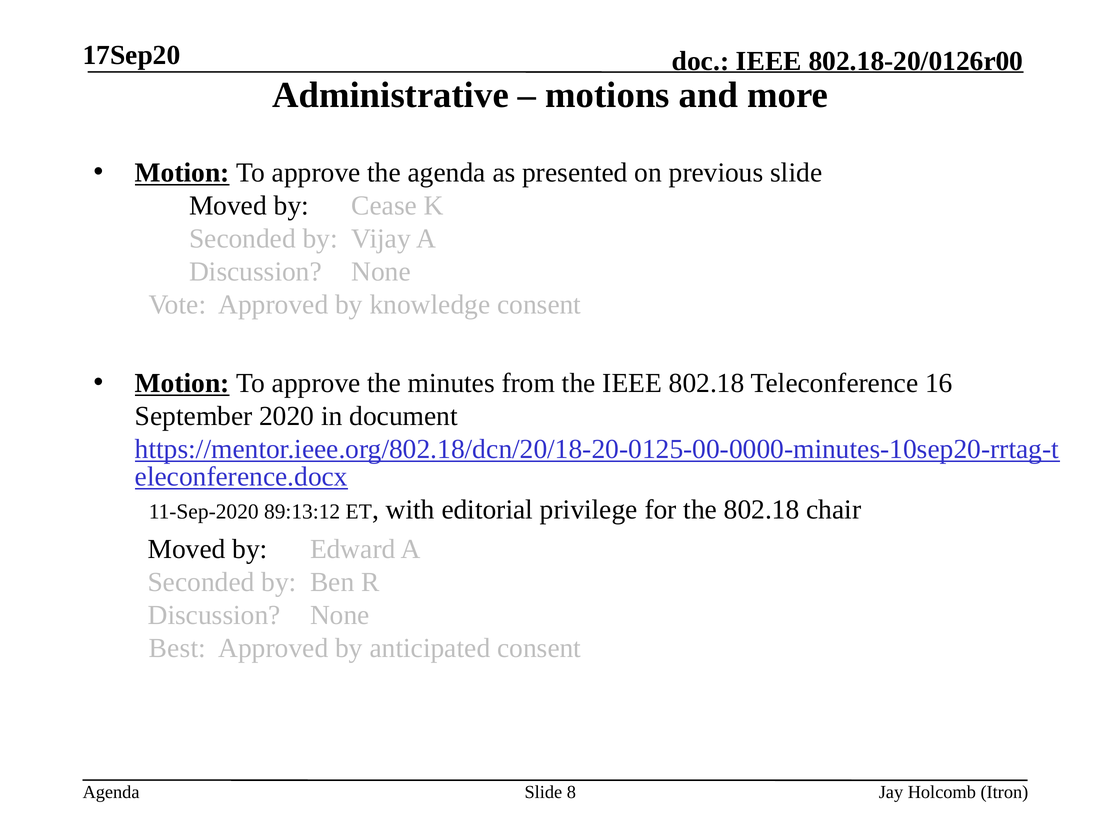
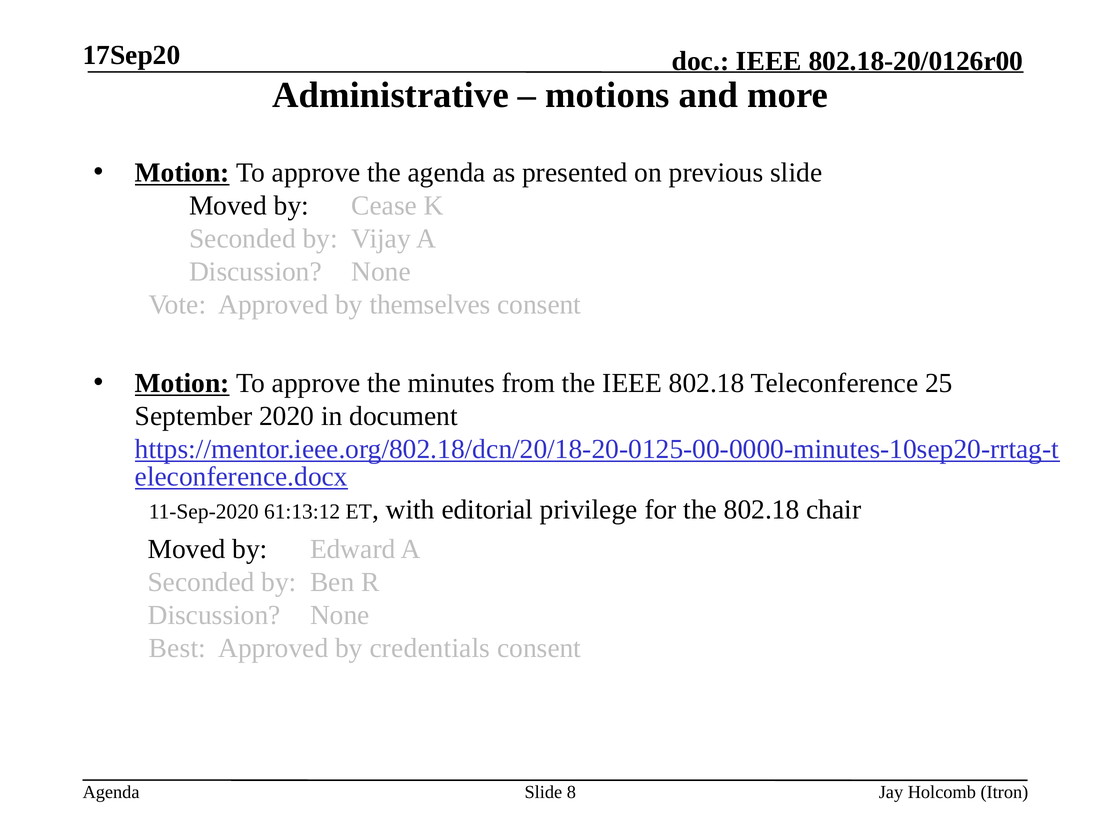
knowledge: knowledge -> themselves
16: 16 -> 25
89:13:12: 89:13:12 -> 61:13:12
anticipated: anticipated -> credentials
